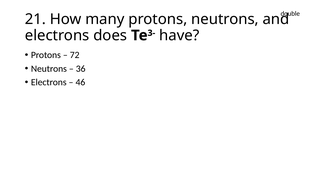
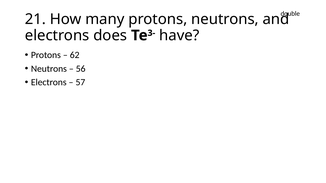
72: 72 -> 62
36: 36 -> 56
46: 46 -> 57
